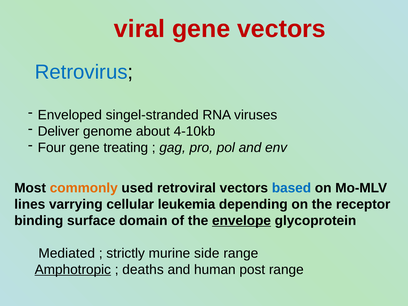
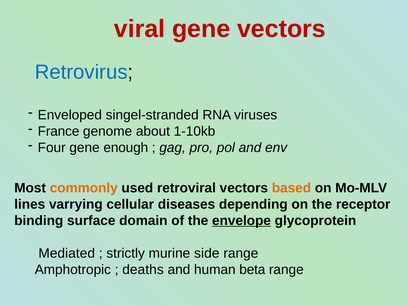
Deliver: Deliver -> France
4-10kb: 4-10kb -> 1-10kb
treating: treating -> enough
based colour: blue -> orange
leukemia: leukemia -> diseases
Amphotropic underline: present -> none
post: post -> beta
